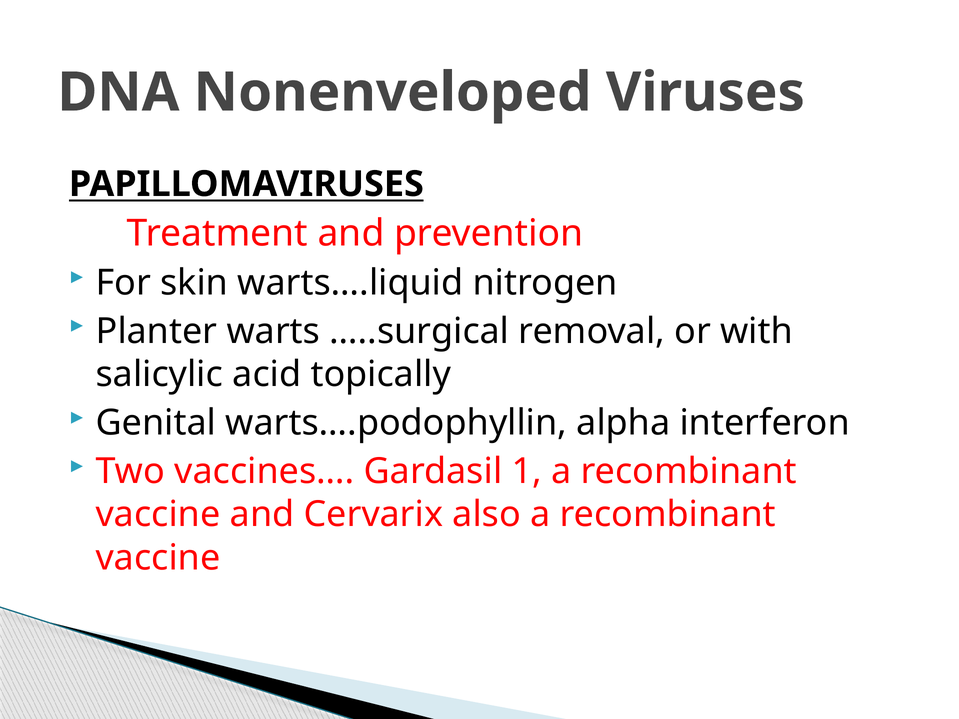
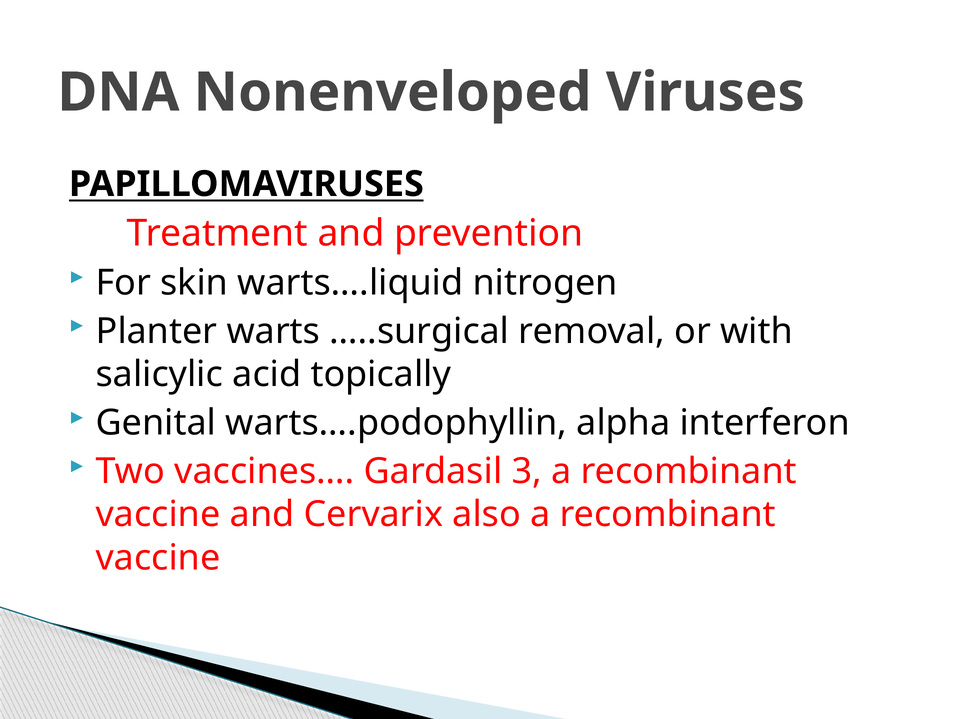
1: 1 -> 3
